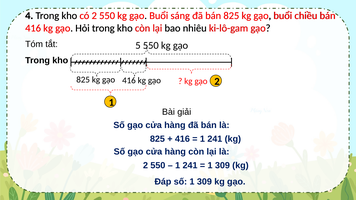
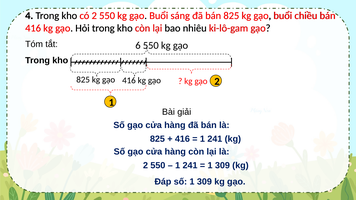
5: 5 -> 6
